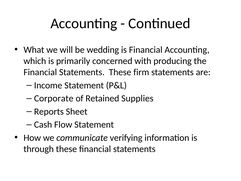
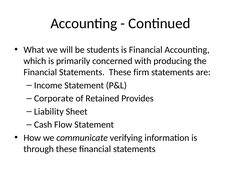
wedding: wedding -> students
Supplies: Supplies -> Provides
Reports: Reports -> Liability
